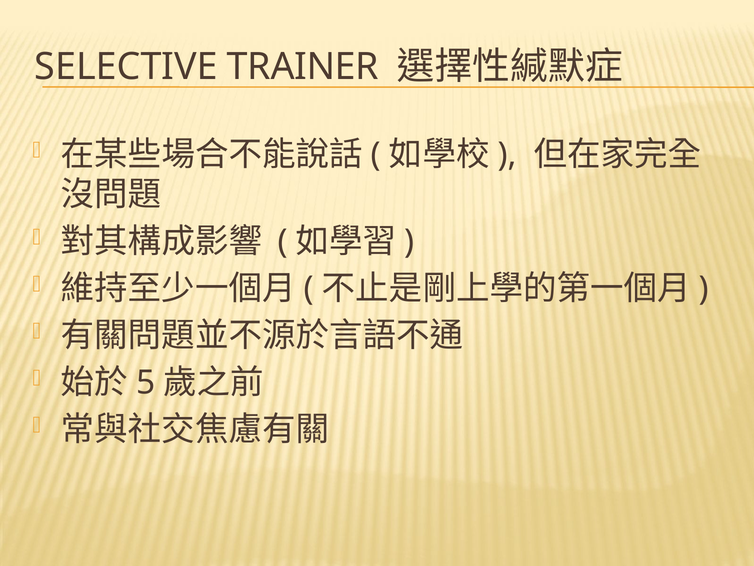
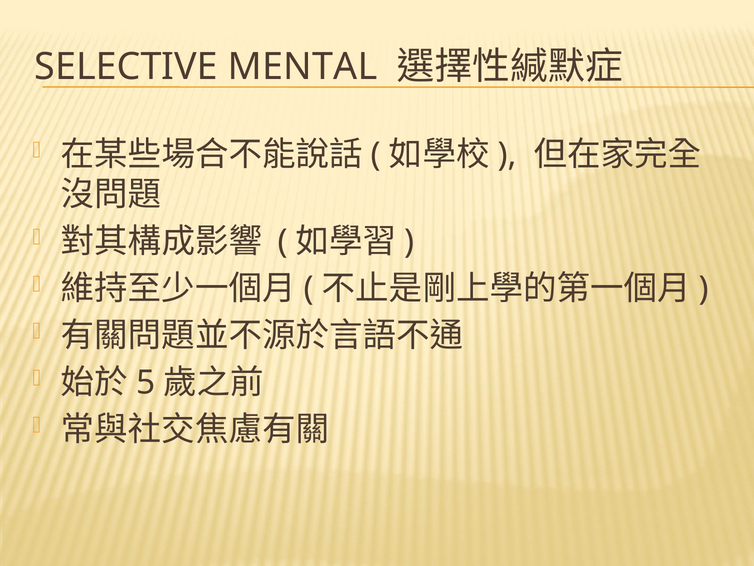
TRAINER: TRAINER -> MENTAL
